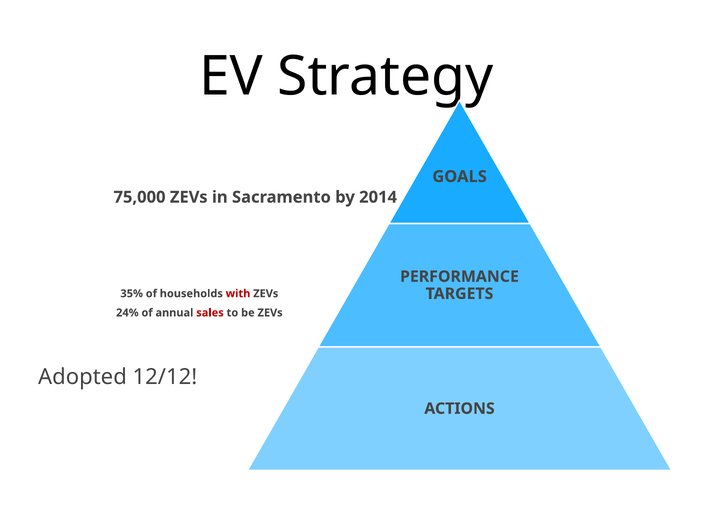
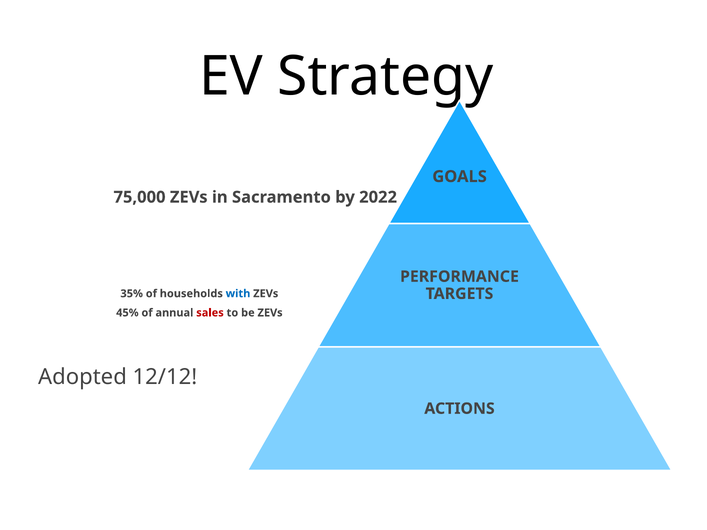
2014: 2014 -> 2022
with colour: red -> blue
24%: 24% -> 45%
